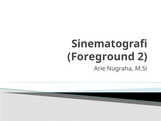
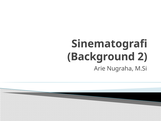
Foreground: Foreground -> Background
